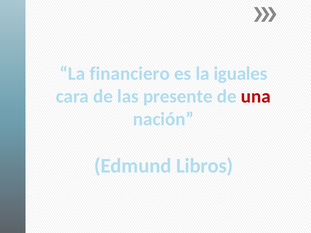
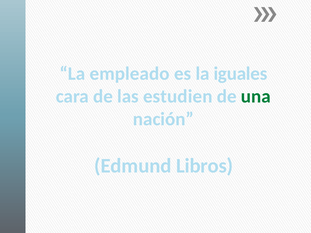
financiero: financiero -> empleado
presente: presente -> estudien
una colour: red -> green
